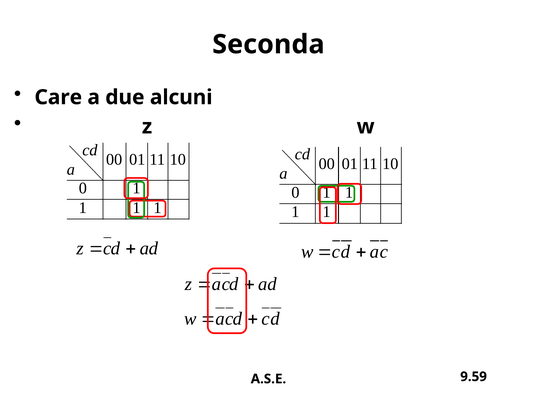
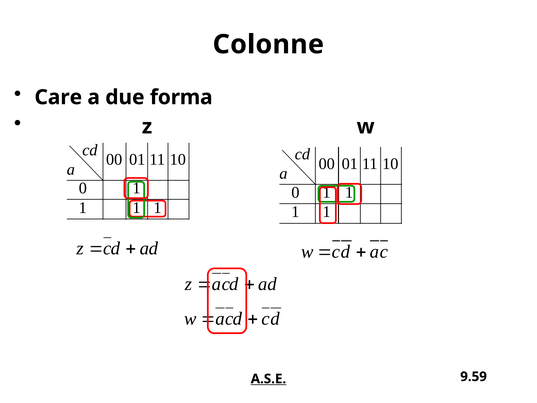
Seconda: Seconda -> Colonne
alcuni: alcuni -> forma
A.S.E underline: none -> present
